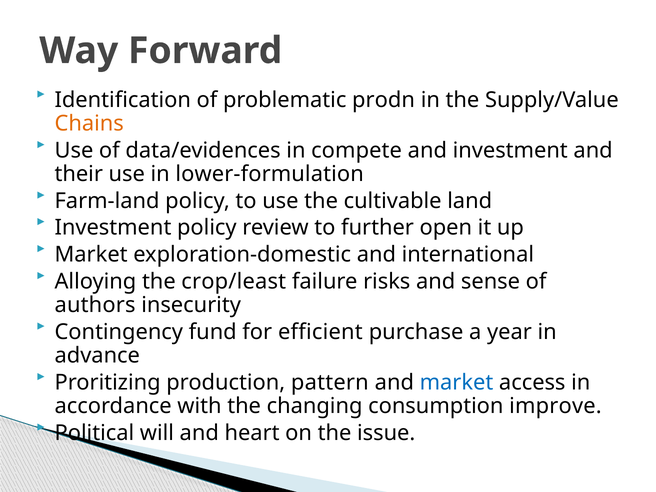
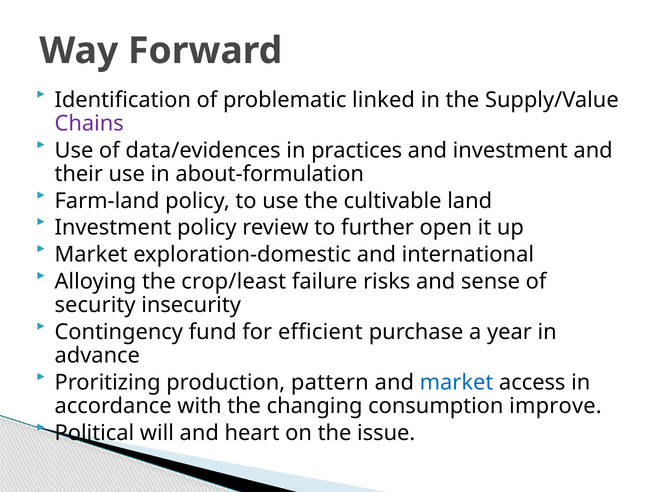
prodn: prodn -> linked
Chains colour: orange -> purple
compete: compete -> practices
lower-formulation: lower-formulation -> about-formulation
authors: authors -> security
